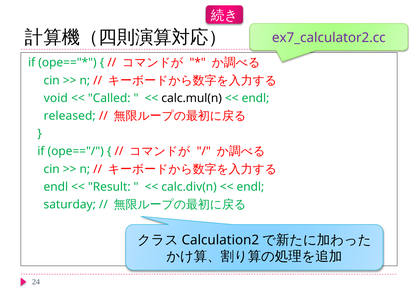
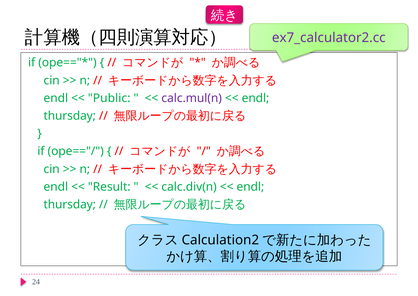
void at (56, 98): void -> endl
Called: Called -> Public
calc.mul(n colour: black -> purple
released at (70, 116): released -> thursday
saturday at (70, 204): saturday -> thursday
